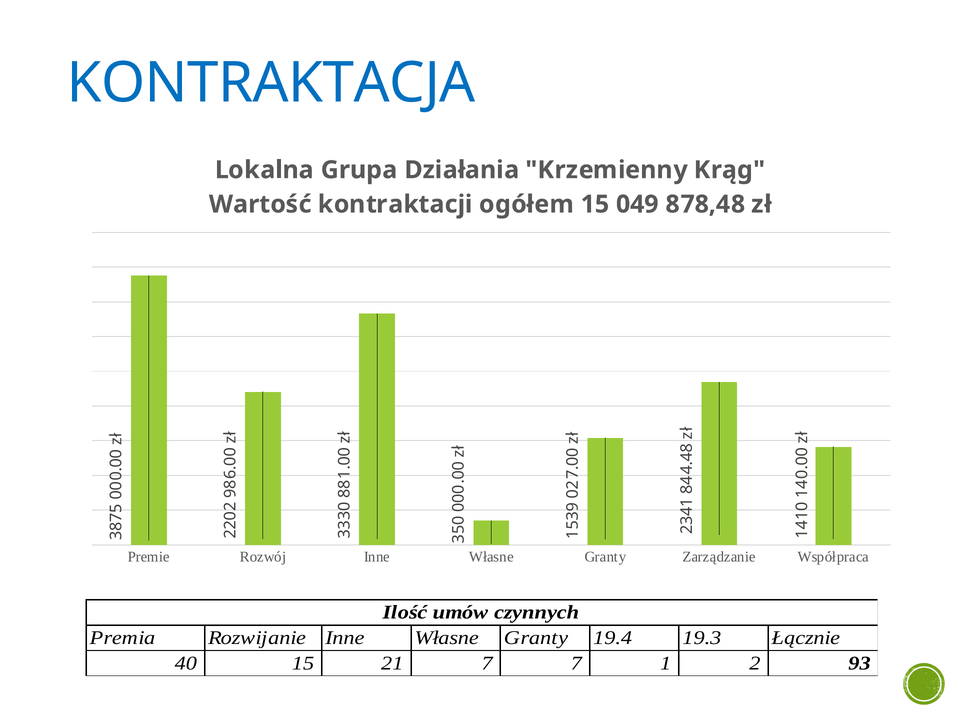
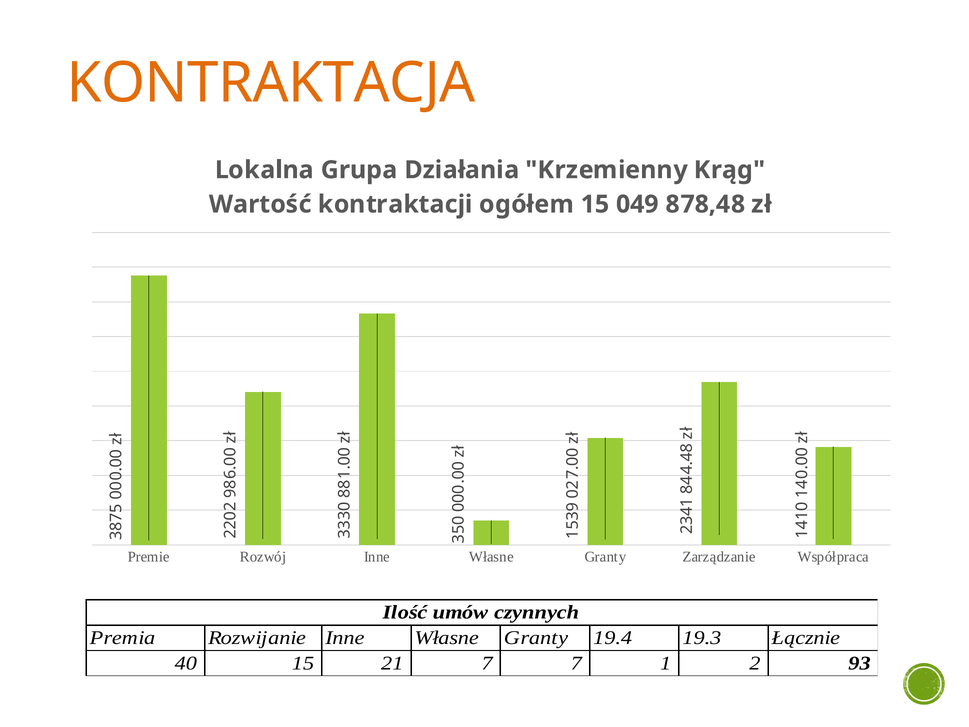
KONTRAKTACJA colour: blue -> orange
